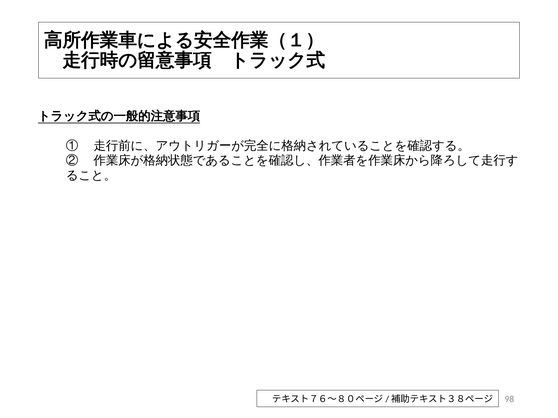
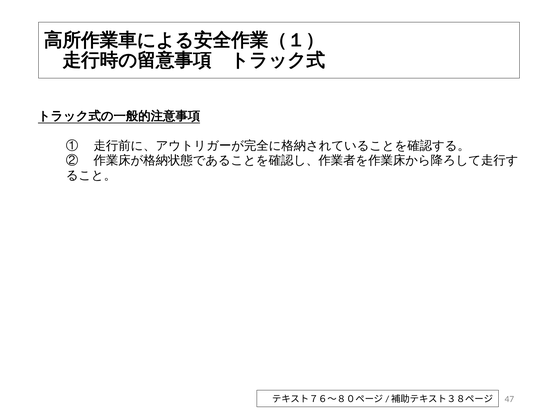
98: 98 -> 47
